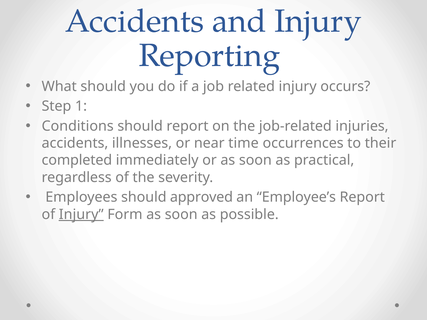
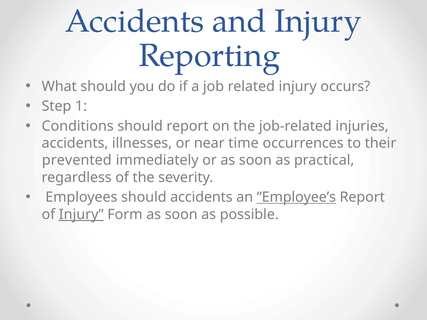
completed: completed -> prevented
should approved: approved -> accidents
Employee’s underline: none -> present
